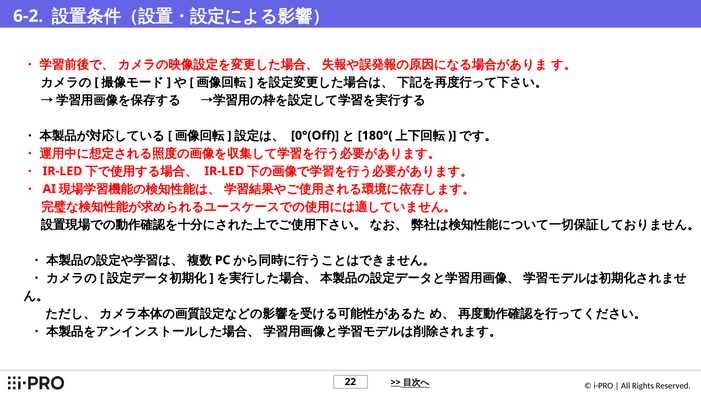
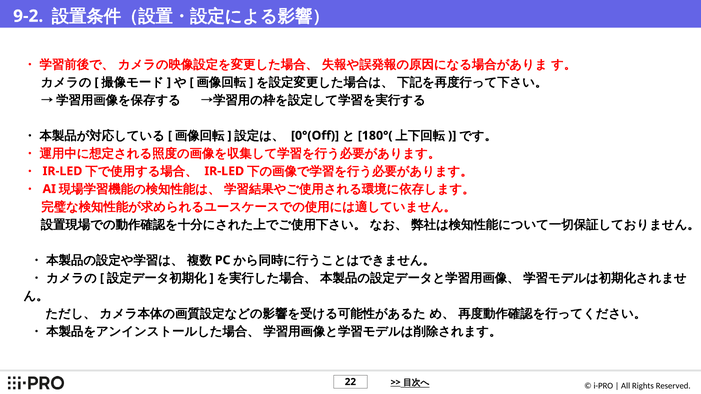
6-2: 6-2 -> 9-2
